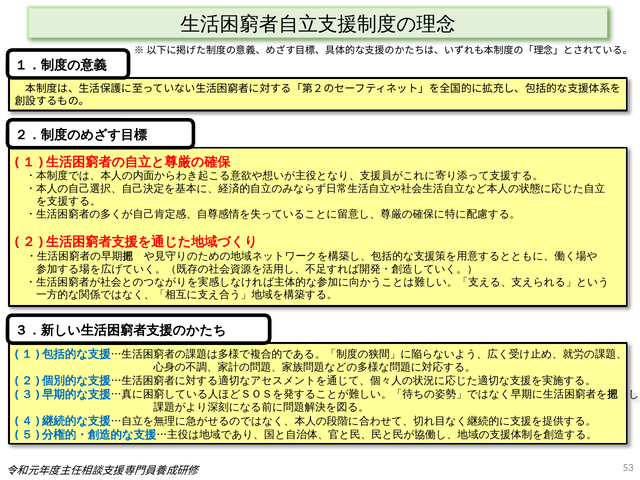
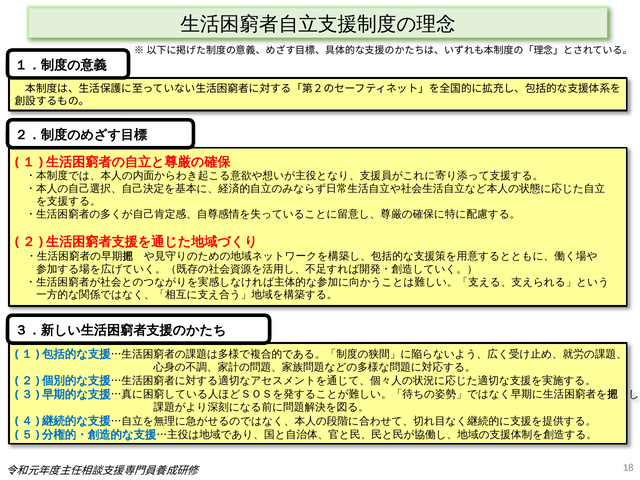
53: 53 -> 18
